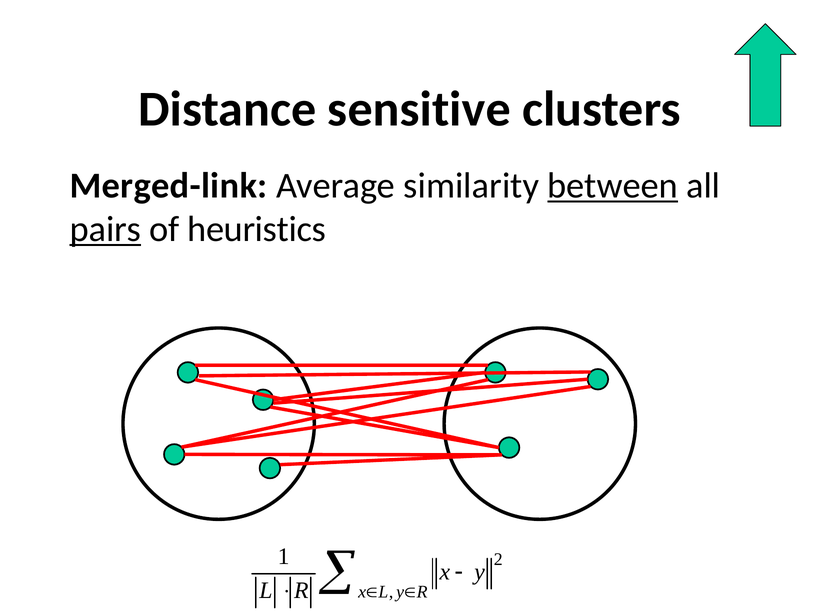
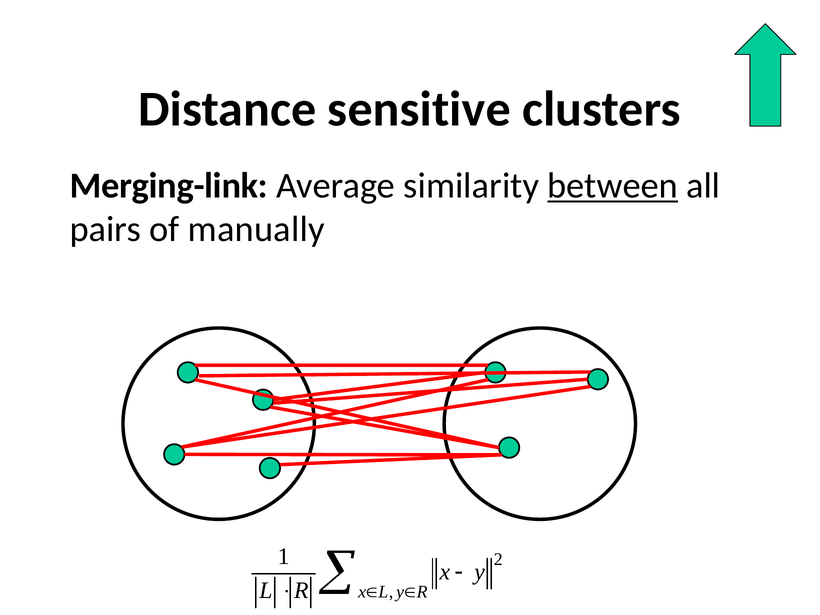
Merged-link: Merged-link -> Merging-link
pairs underline: present -> none
heuristics: heuristics -> manually
